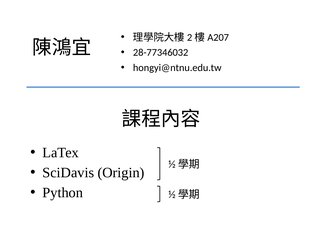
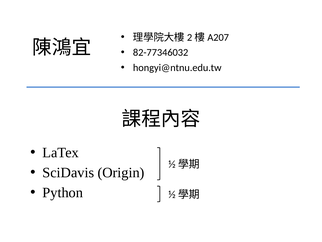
28-77346032: 28-77346032 -> 82-77346032
